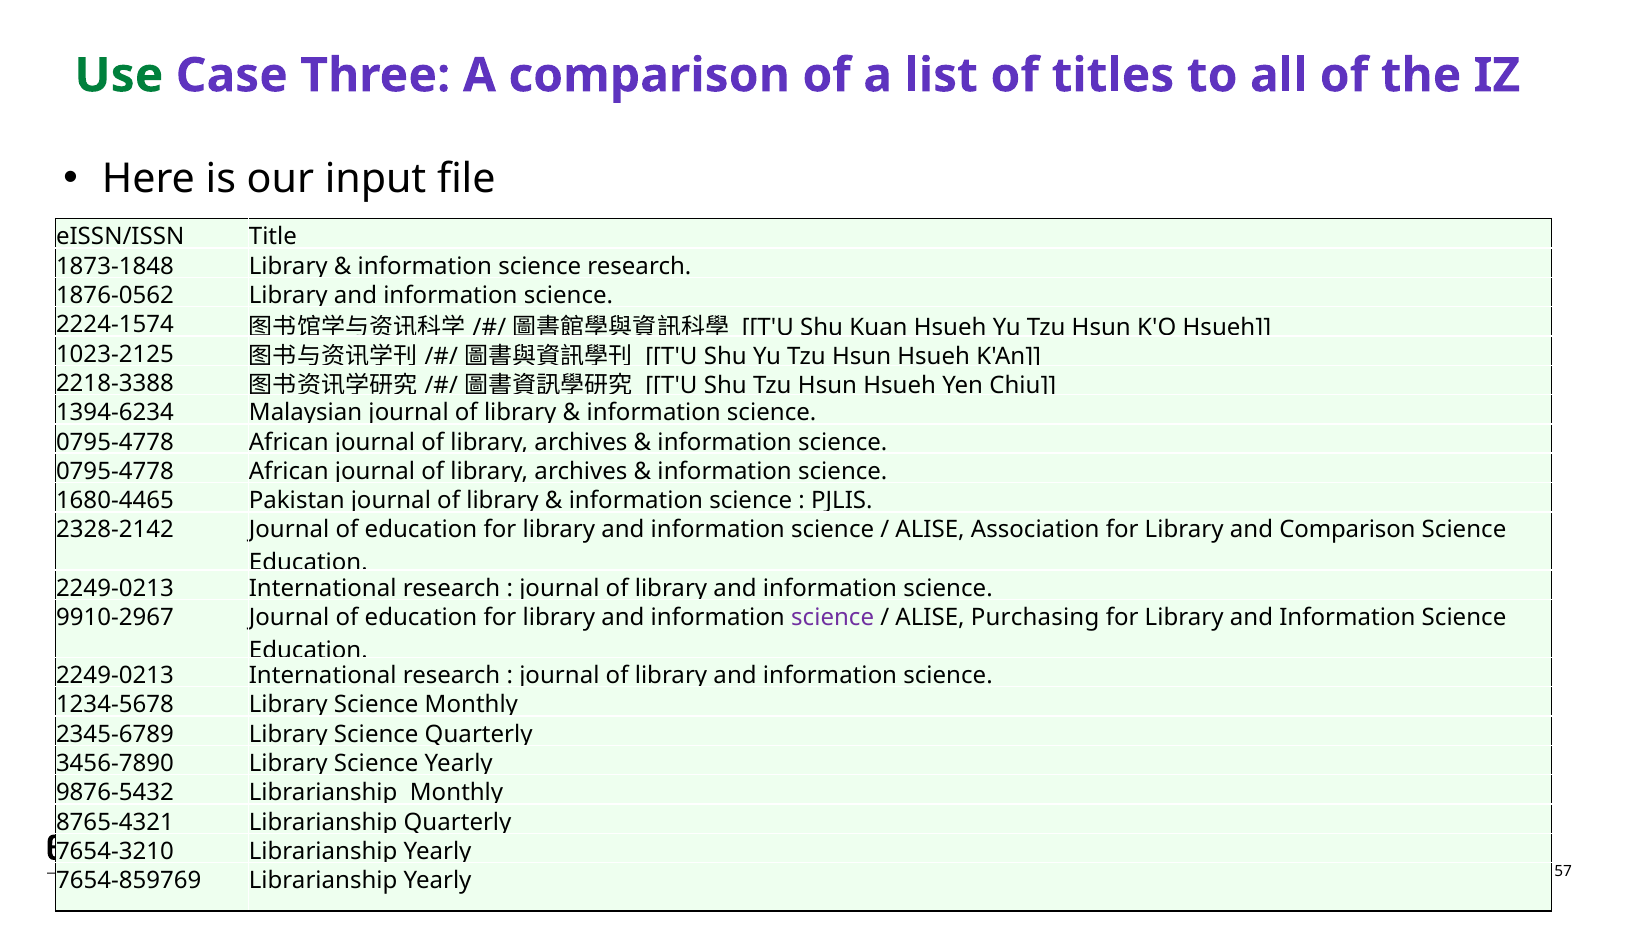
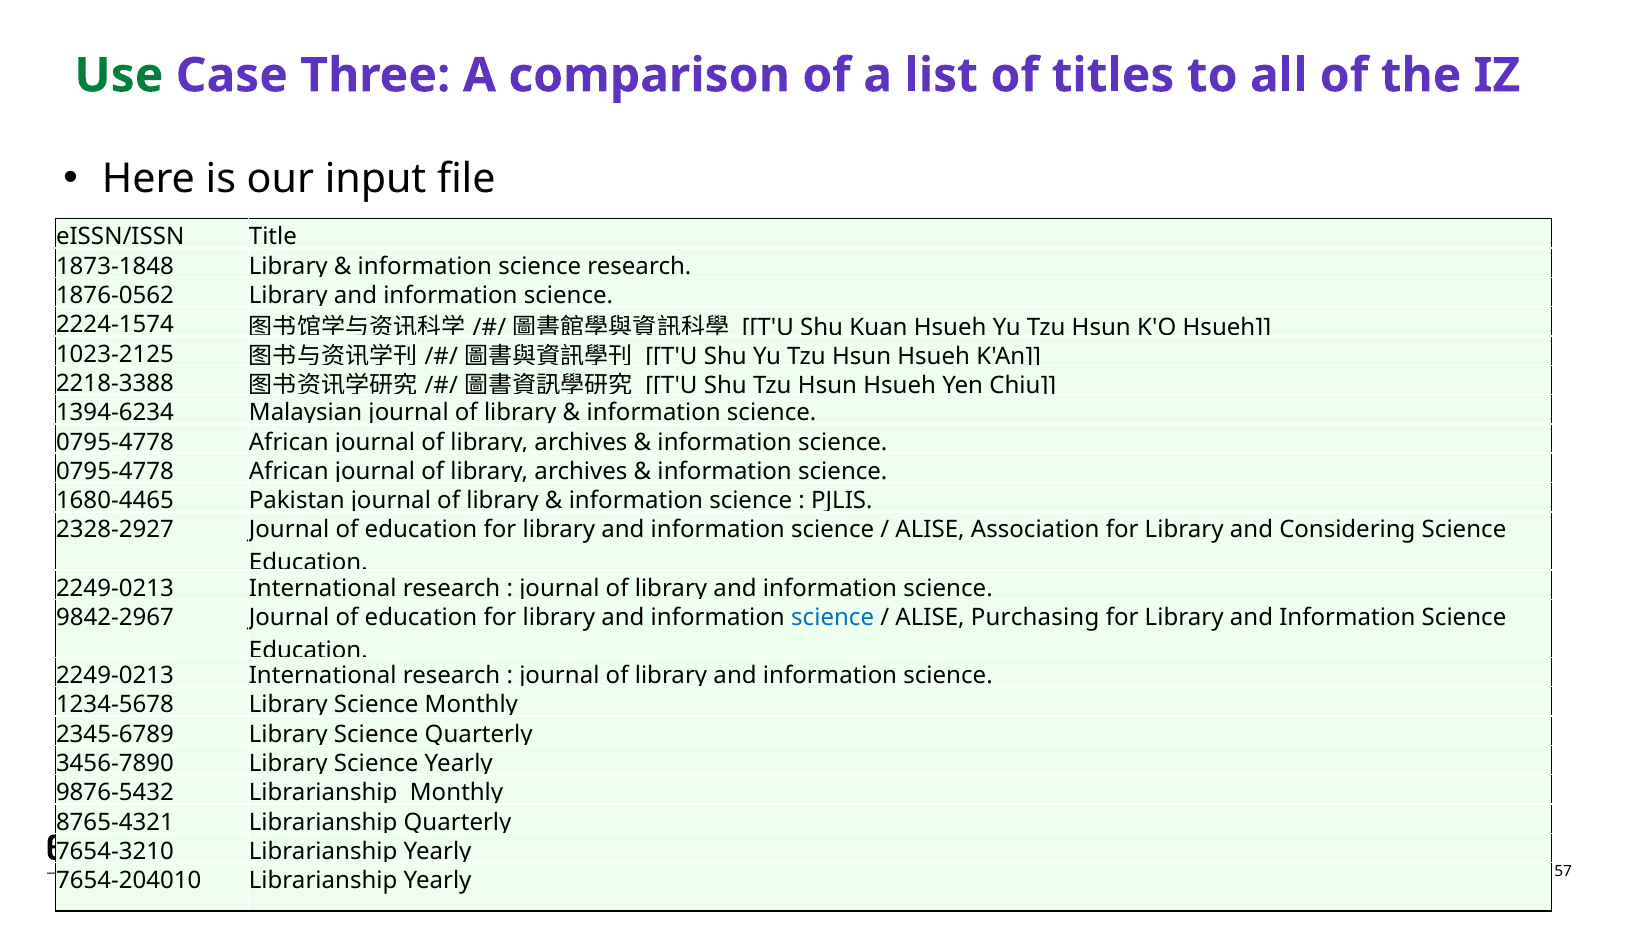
2328-2142: 2328-2142 -> 2328-2927
and Comparison: Comparison -> Considering
9910-2967: 9910-2967 -> 9842-2967
science at (833, 618) colour: purple -> blue
7654-859769: 7654-859769 -> 7654-204010
